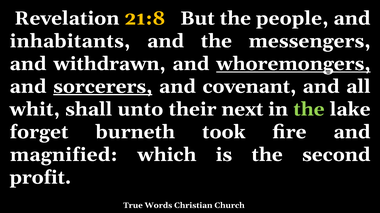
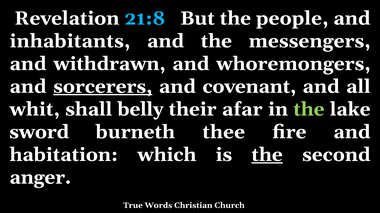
21:8 colour: yellow -> light blue
whoremongers underline: present -> none
unto: unto -> belly
next: next -> afar
forget: forget -> sword
took: took -> thee
magnified: magnified -> habitation
the at (267, 155) underline: none -> present
profit: profit -> anger
